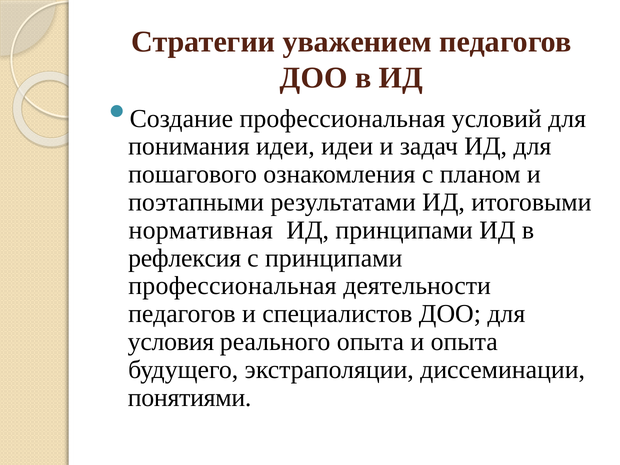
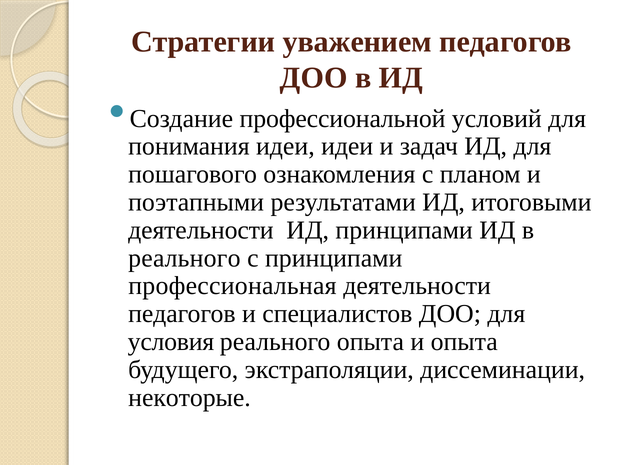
Создание профессиональная: профессиональная -> профессиональной
нормативная at (201, 230): нормативная -> деятельности
рефлексия at (185, 258): рефлексия -> реального
понятиями: понятиями -> некоторые
